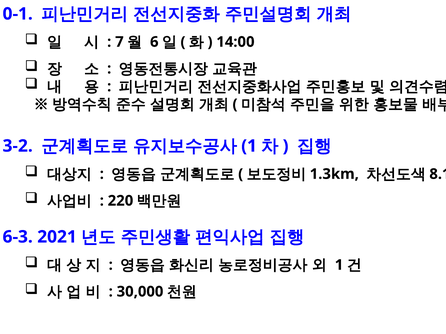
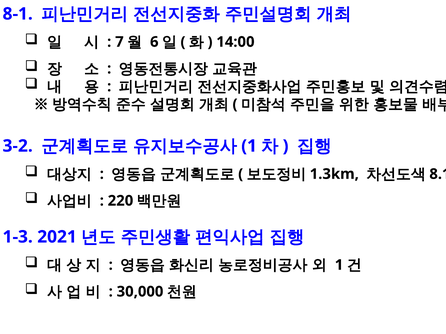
0-1: 0-1 -> 8-1
6-3: 6-3 -> 1-3
